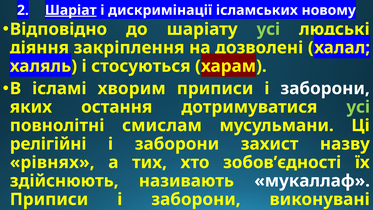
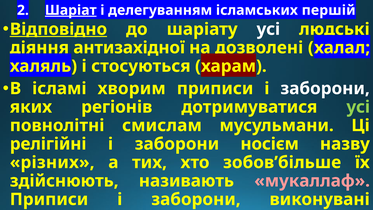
дискримінації: дискримінації -> делегуванням
новому: новому -> першій
Відповідно underline: none -> present
усі at (268, 29) colour: light green -> white
закріплення: закріплення -> антизахідної
остання: остання -> регіонів
захист: захист -> носієм
рівнях: рівнях -> різних
зобов’єдності: зобов’єдності -> зобов’більше
мукаллаф colour: white -> pink
